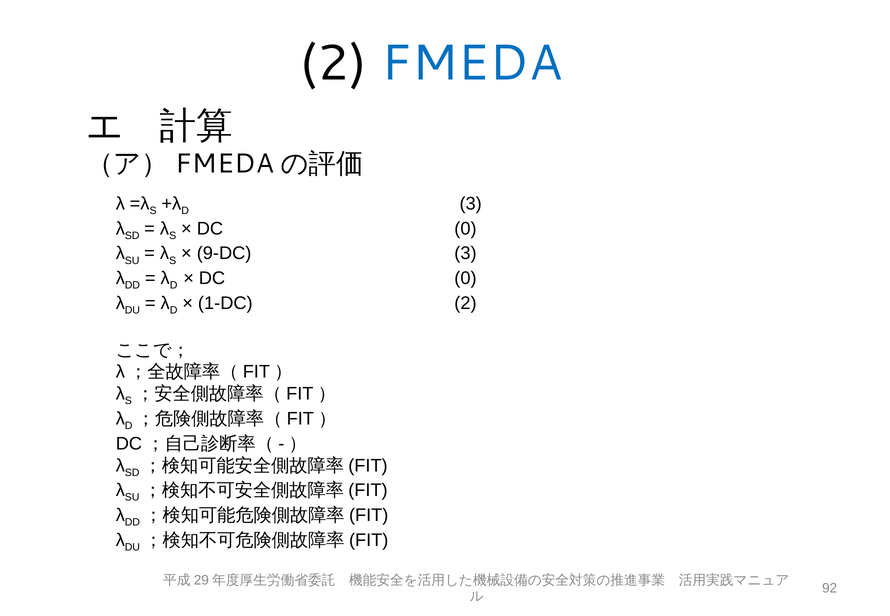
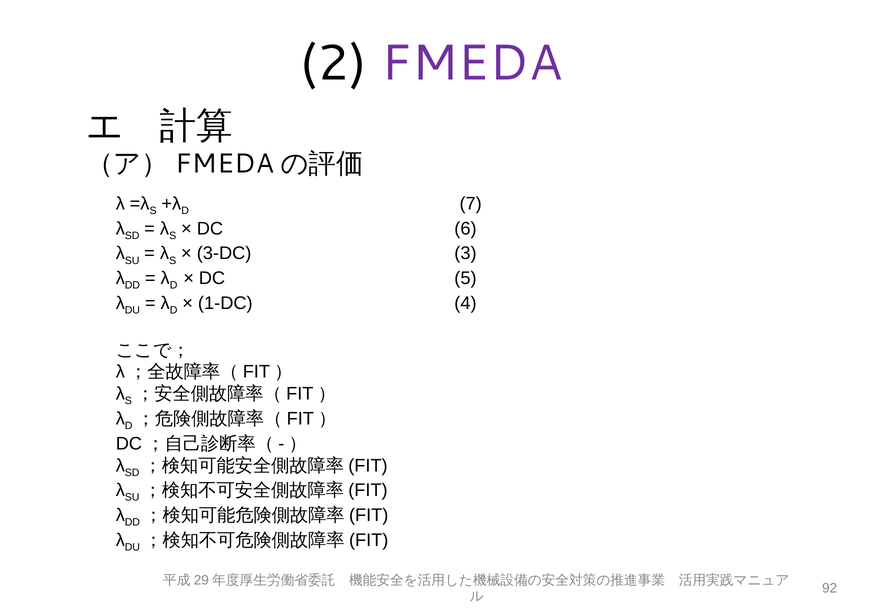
FMEDA colour: blue -> purple
3 at (471, 204): 3 -> 7
0 at (465, 229): 0 -> 6
9-DC: 9-DC -> 3-DC
0 at (465, 278): 0 -> 5
1-DC 2: 2 -> 4
